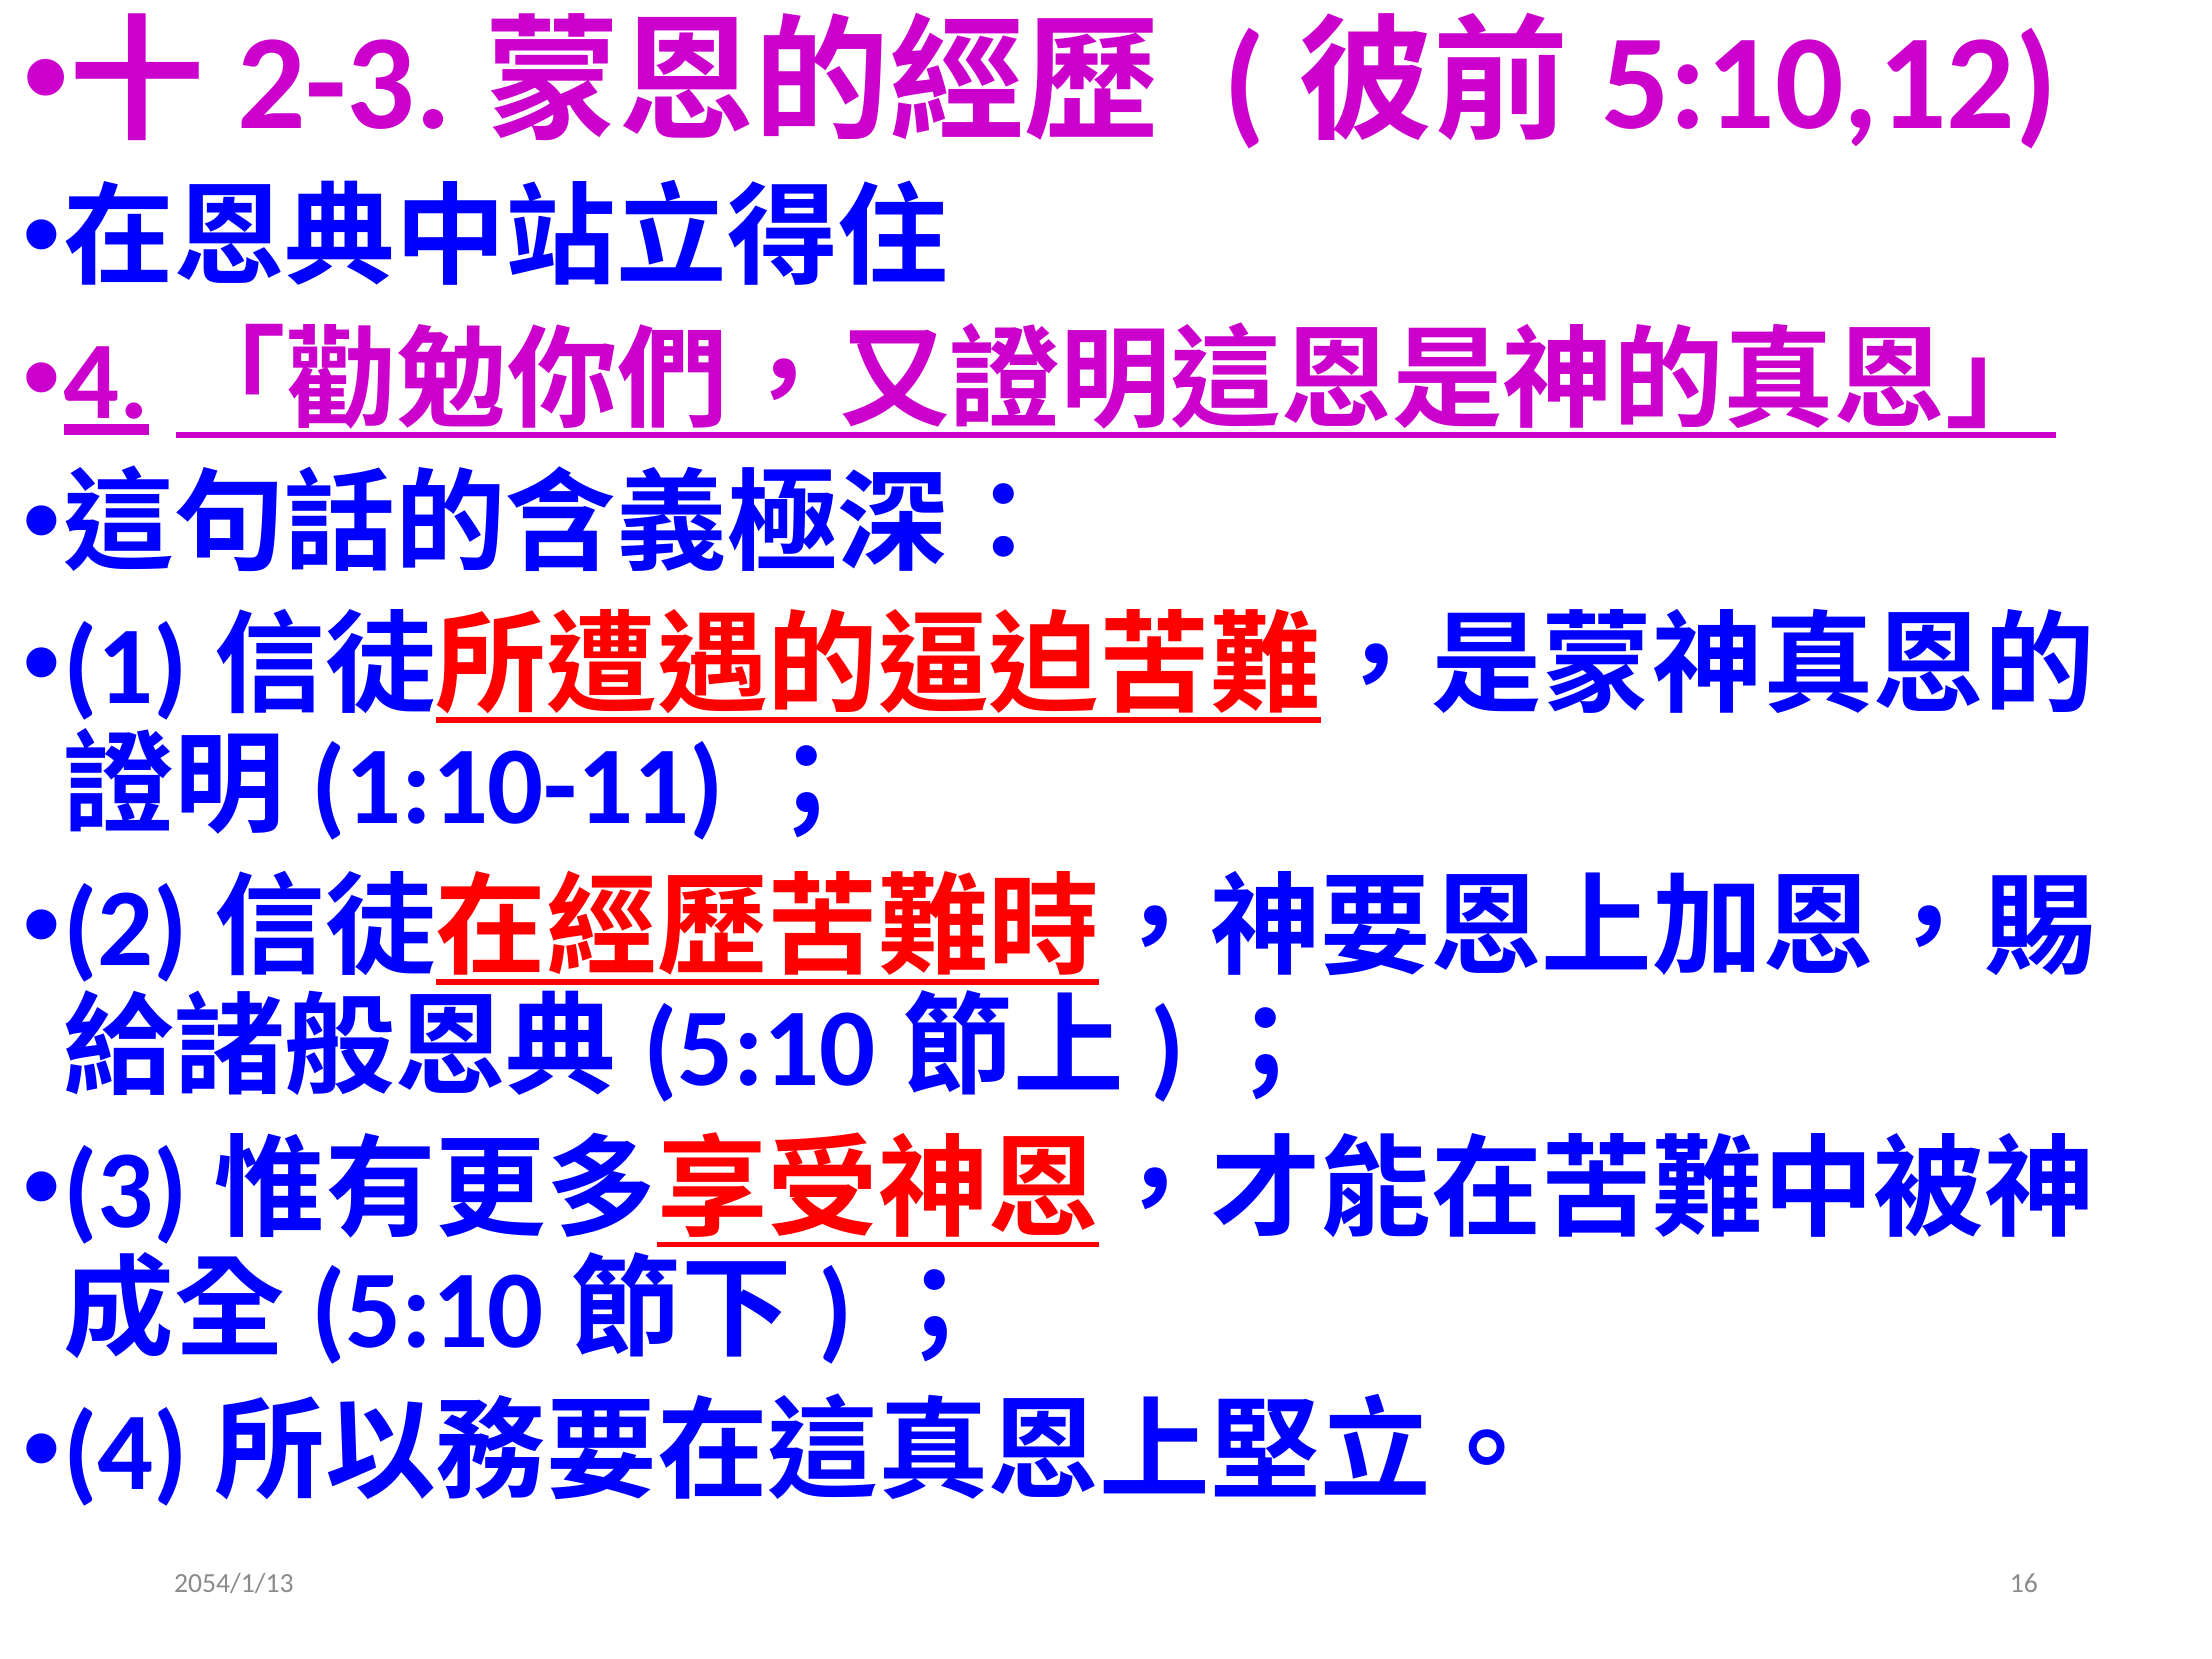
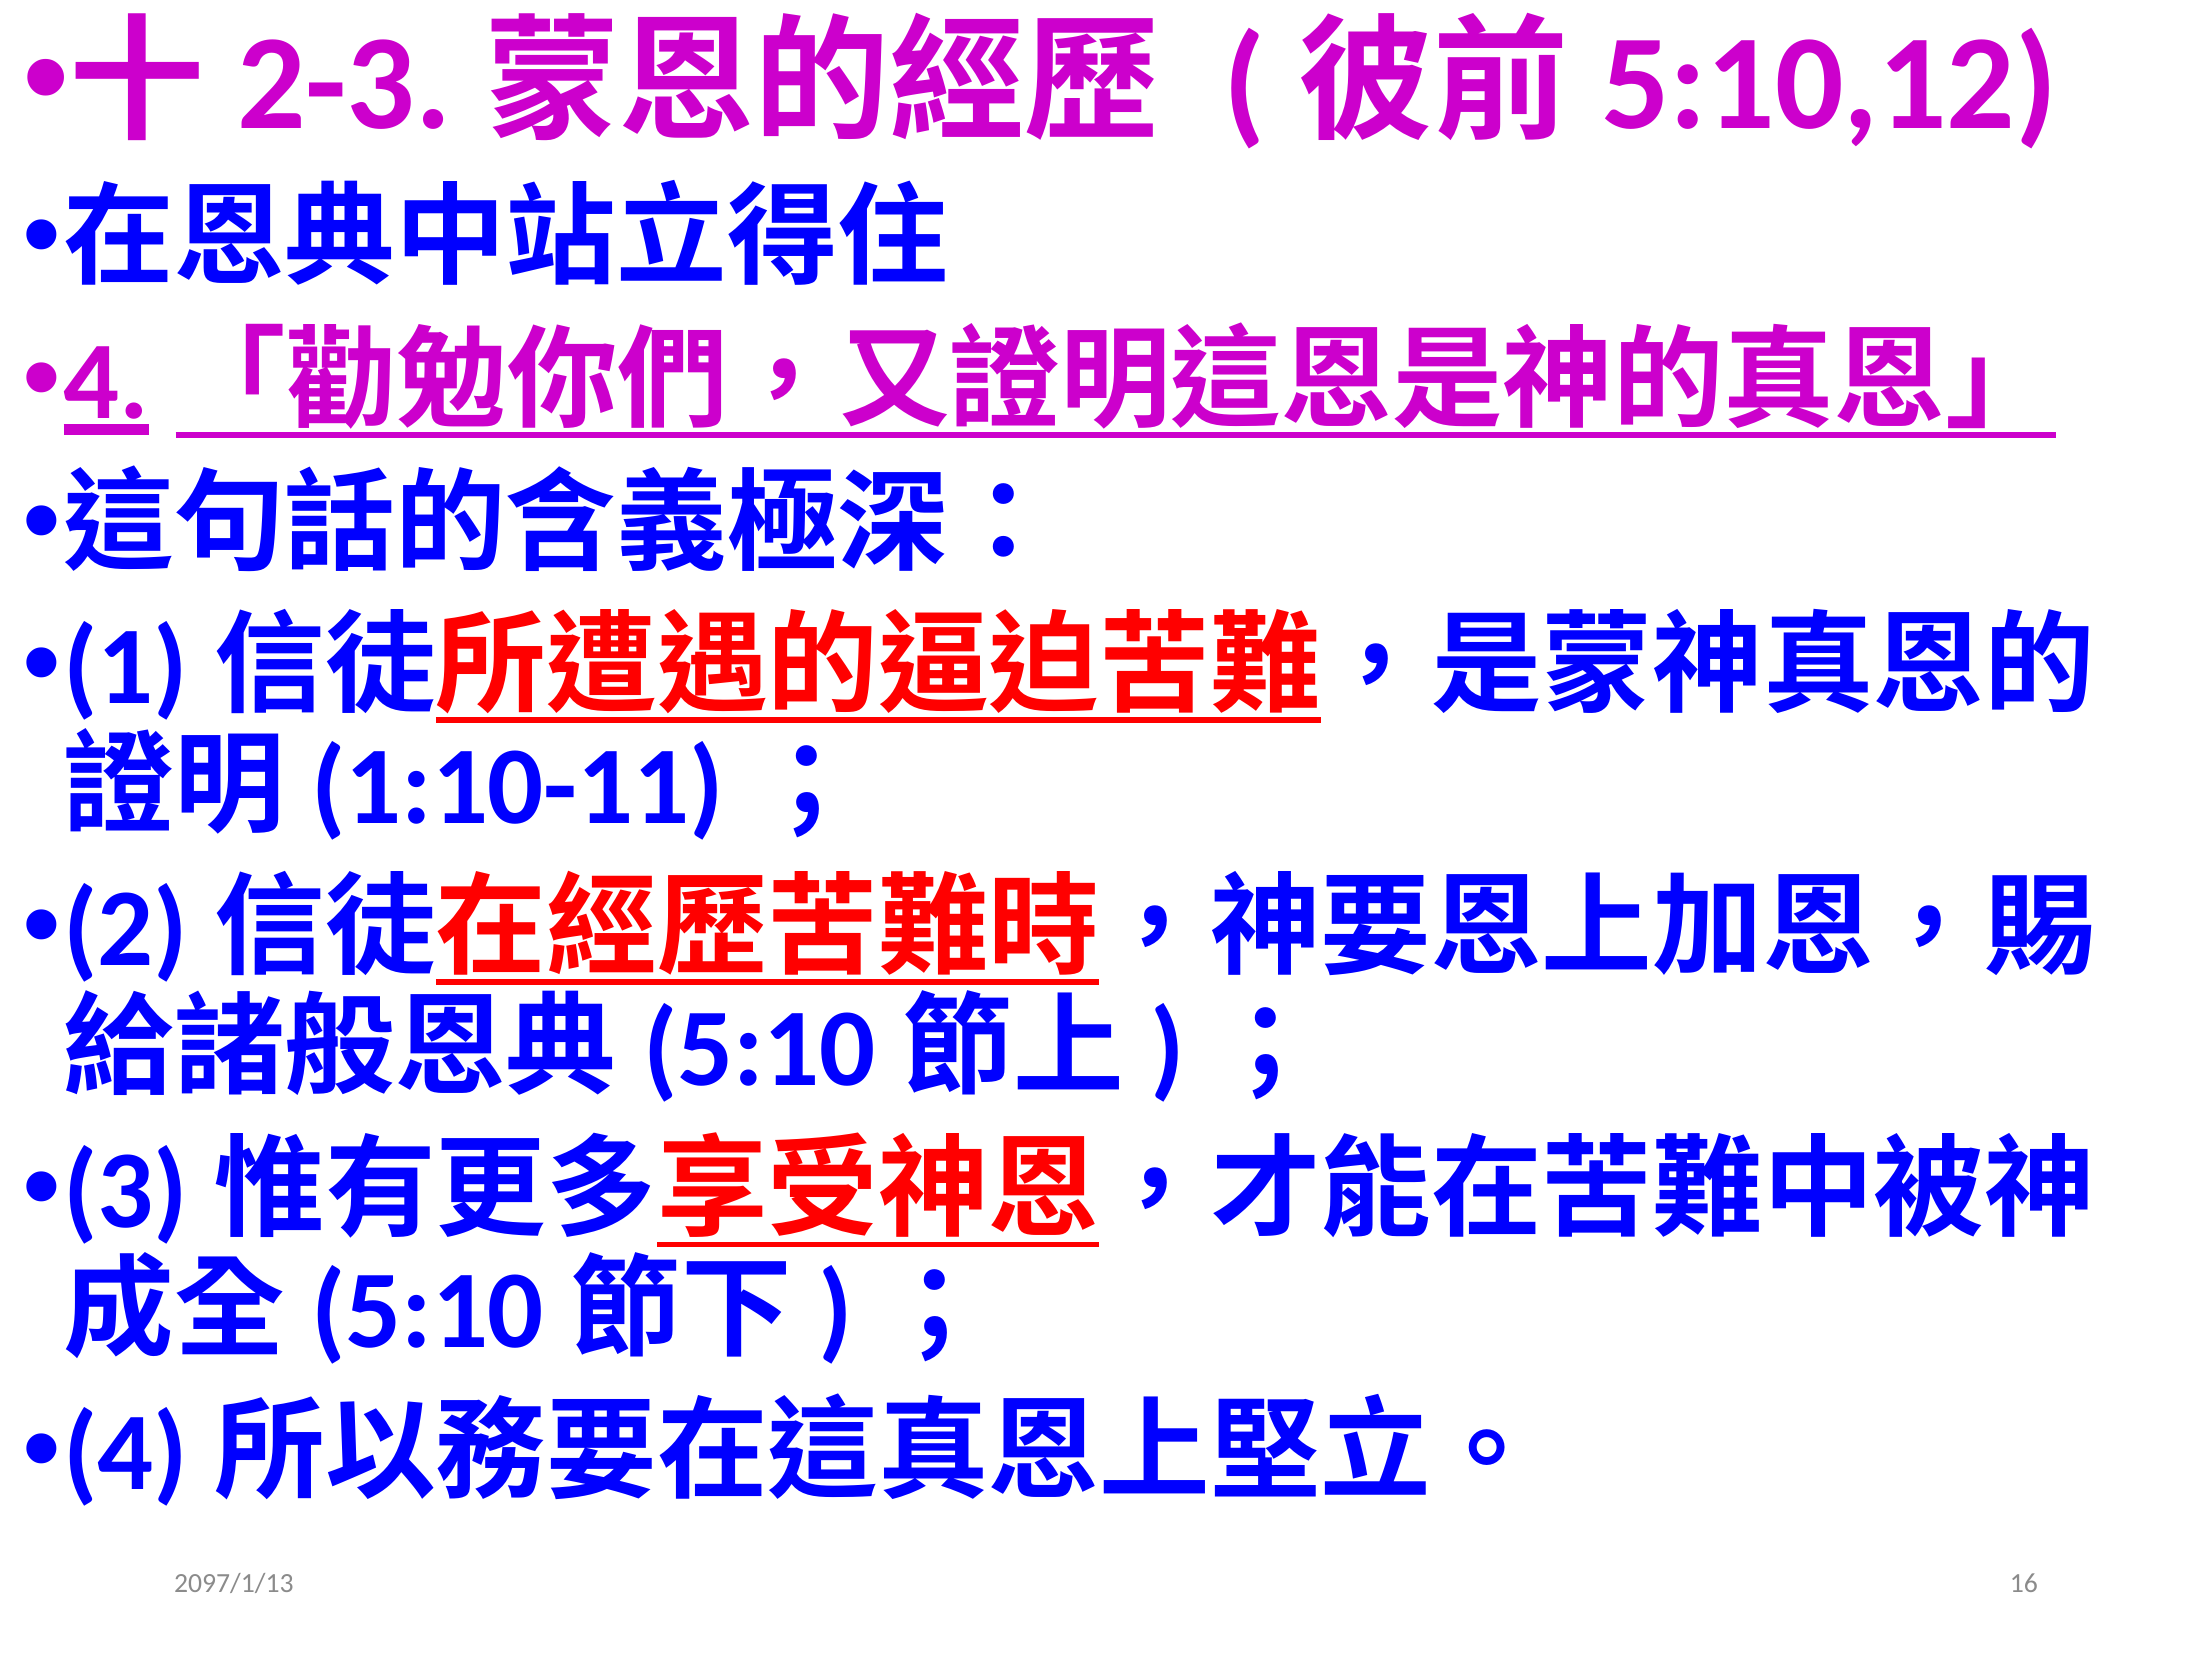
2054/1/13: 2054/1/13 -> 2097/1/13
